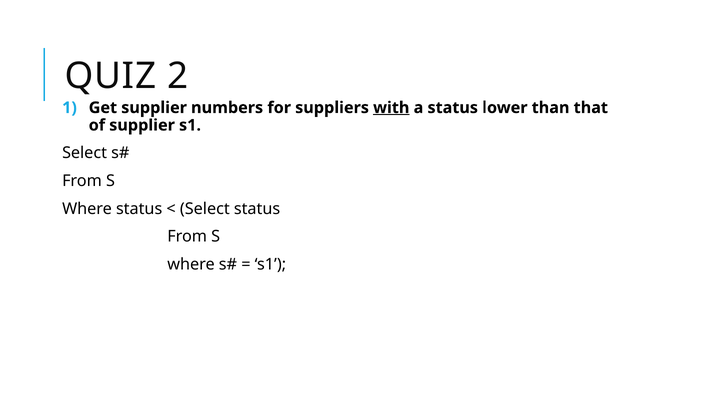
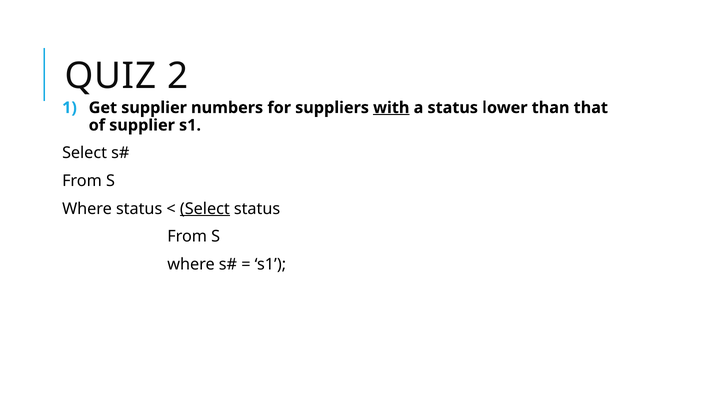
Select at (205, 209) underline: none -> present
